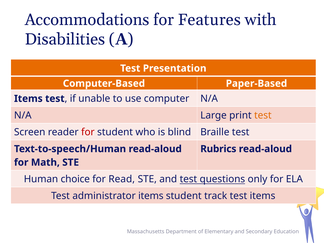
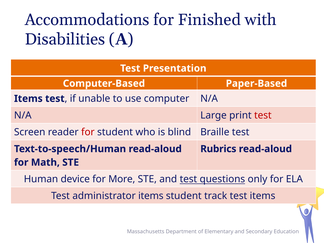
Features: Features -> Finished
test at (263, 115) colour: orange -> red
choice: choice -> device
Read: Read -> More
